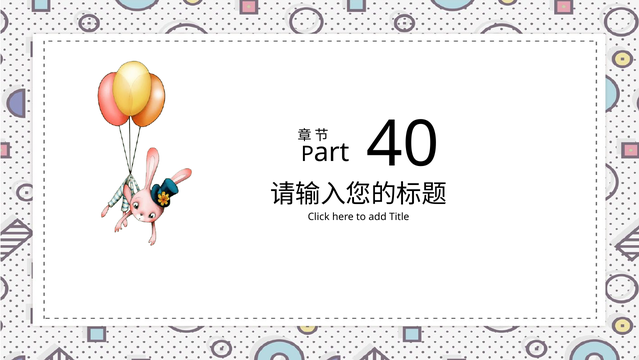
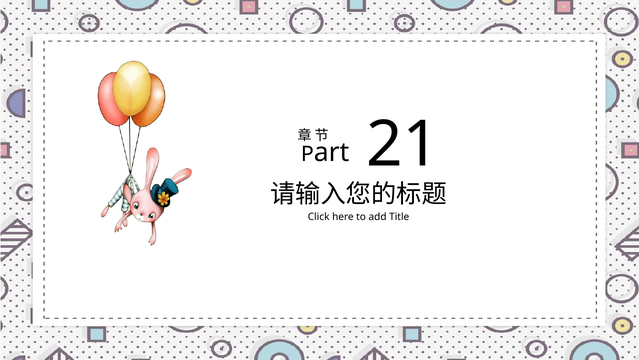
40: 40 -> 21
